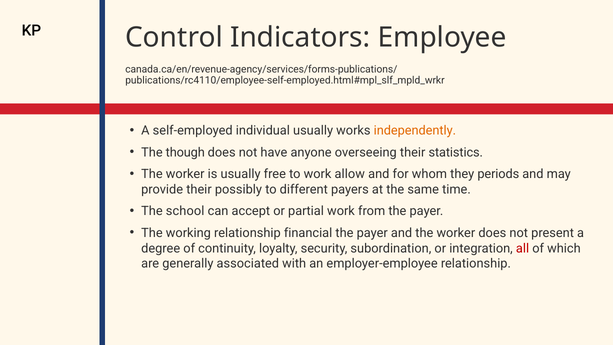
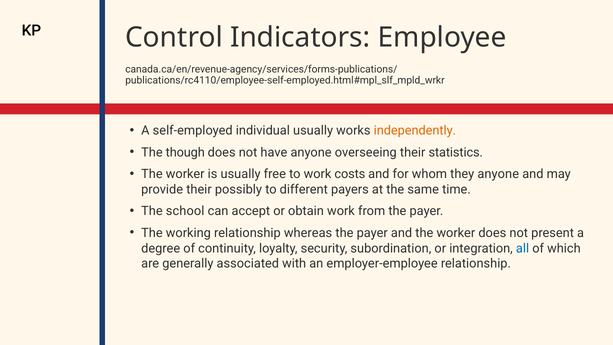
allow: allow -> costs
they periods: periods -> anyone
partial: partial -> obtain
financial: financial -> whereas
all colour: red -> blue
